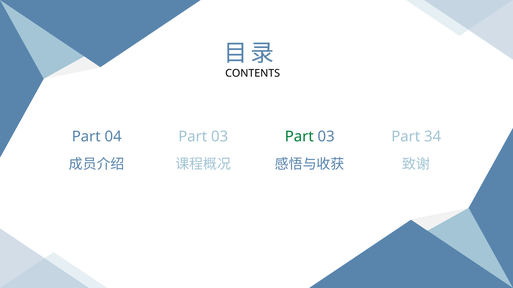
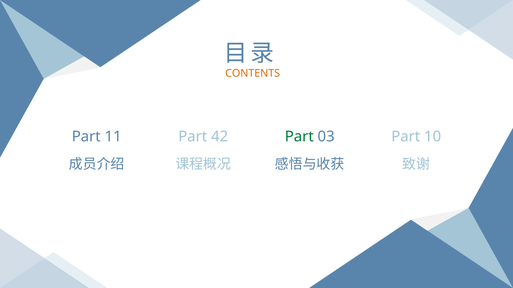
CONTENTS colour: black -> orange
04: 04 -> 11
03 at (220, 137): 03 -> 42
34: 34 -> 10
